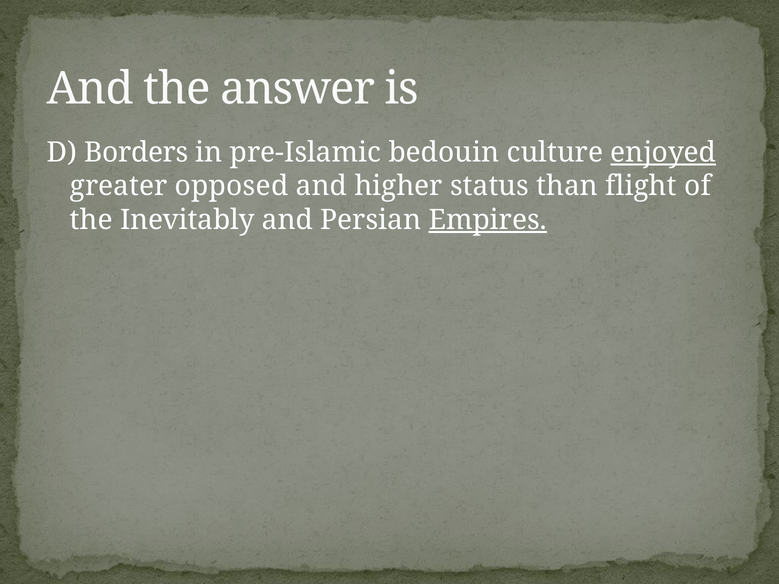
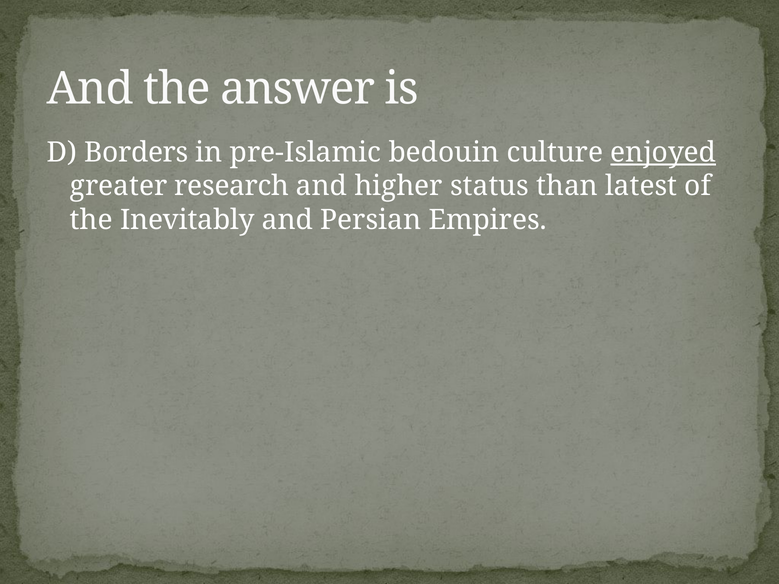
opposed: opposed -> research
flight: flight -> latest
Empires underline: present -> none
